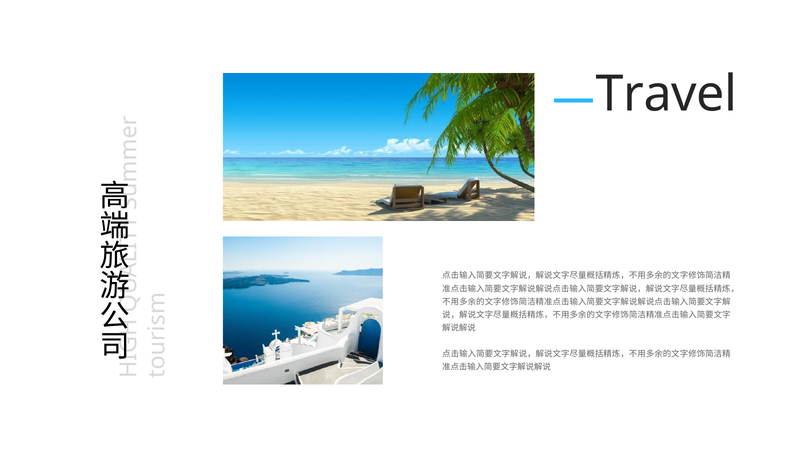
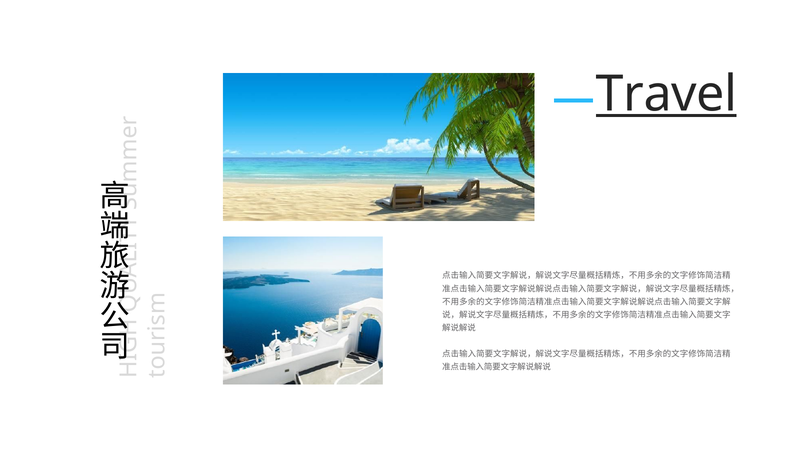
Travel underline: none -> present
